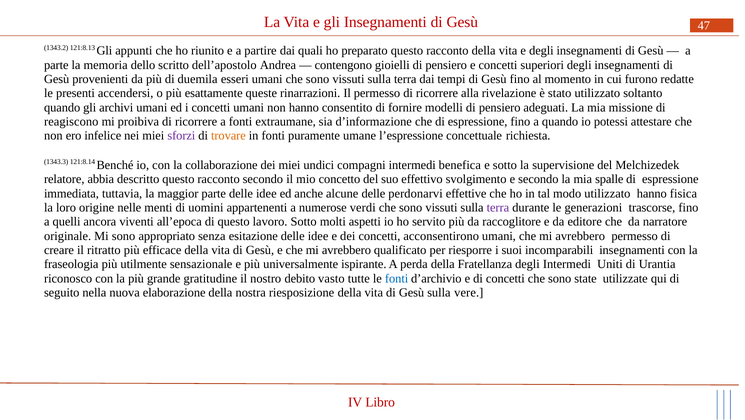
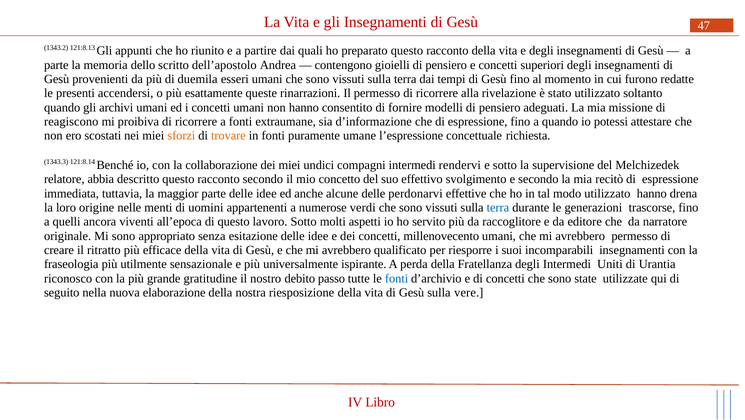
infelice: infelice -> scostati
sforzi colour: purple -> orange
benefica: benefica -> rendervi
spalle: spalle -> recitò
fisica: fisica -> drena
terra at (498, 207) colour: purple -> blue
acconsentirono: acconsentirono -> millenovecento
vasto: vasto -> passo
